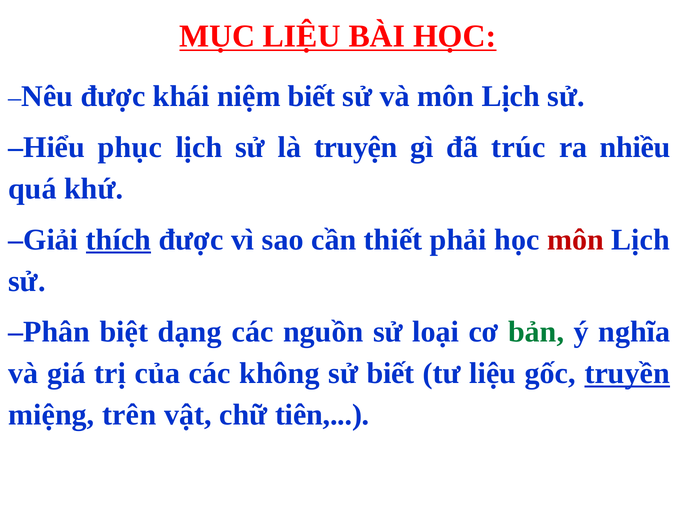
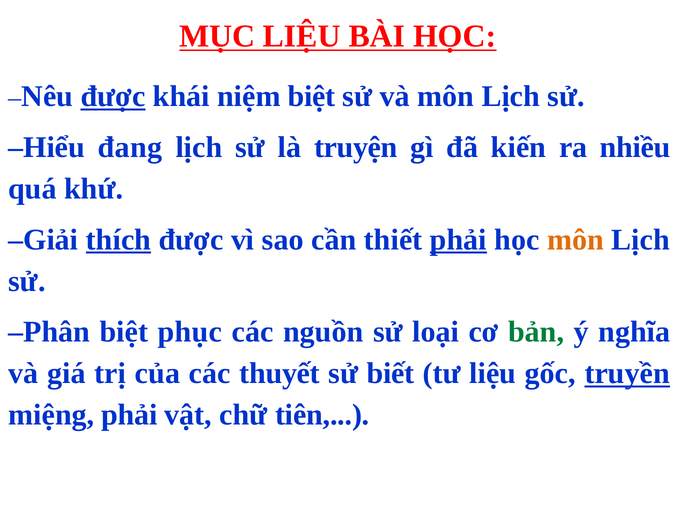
được at (113, 97) underline: none -> present
niệm biết: biết -> biệt
phục: phục -> đang
trúc: trúc -> kiến
phải at (458, 240) underline: none -> present
môn at (575, 240) colour: red -> orange
dạng: dạng -> phục
không: không -> thuyết
miệng trên: trên -> phải
